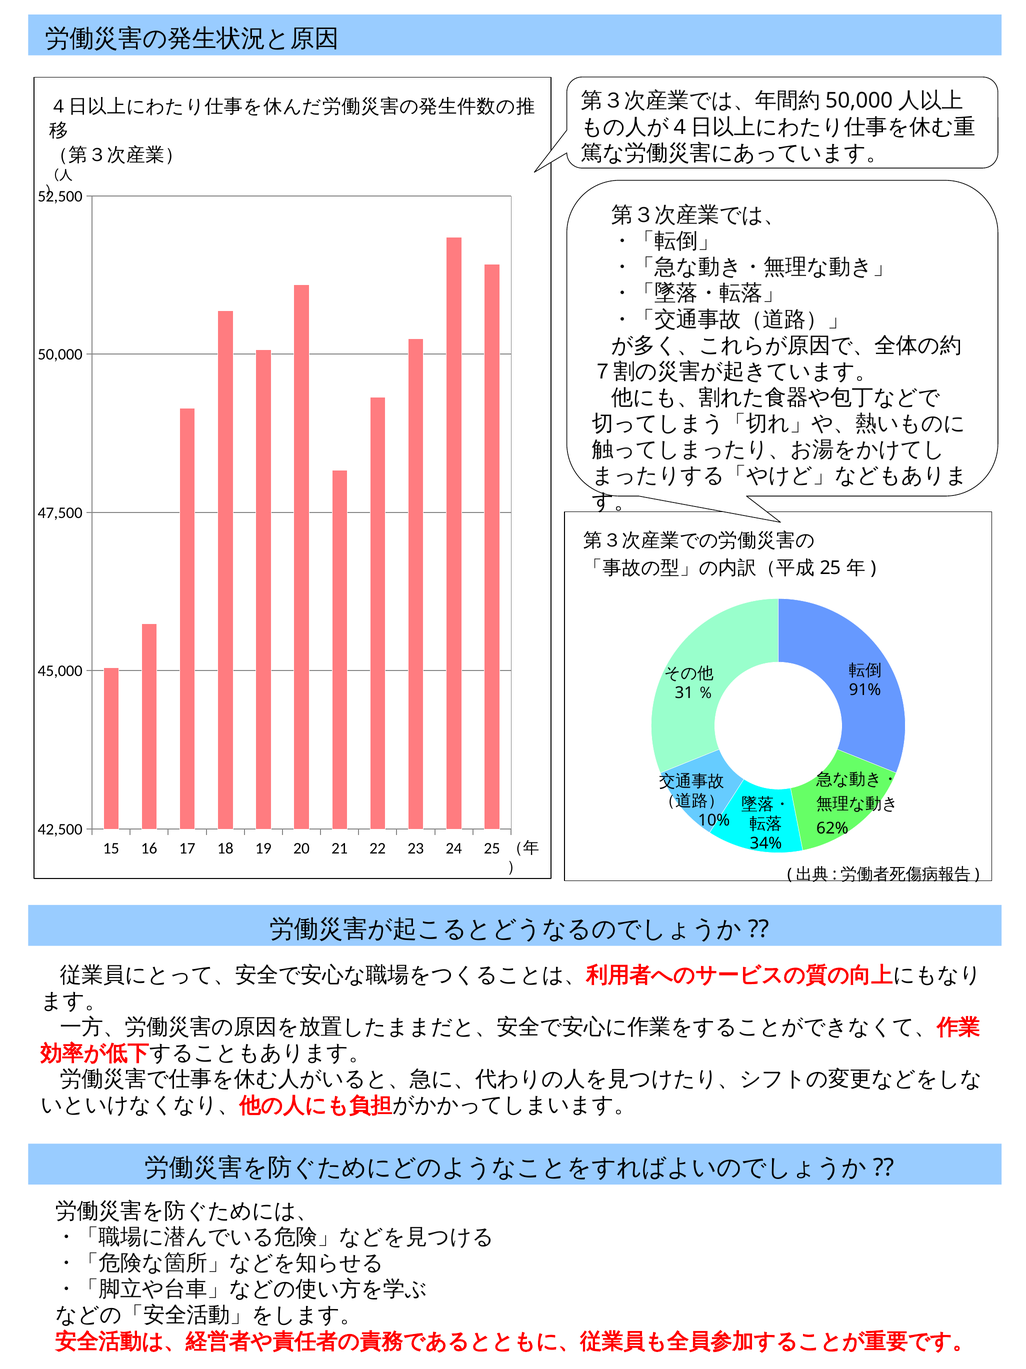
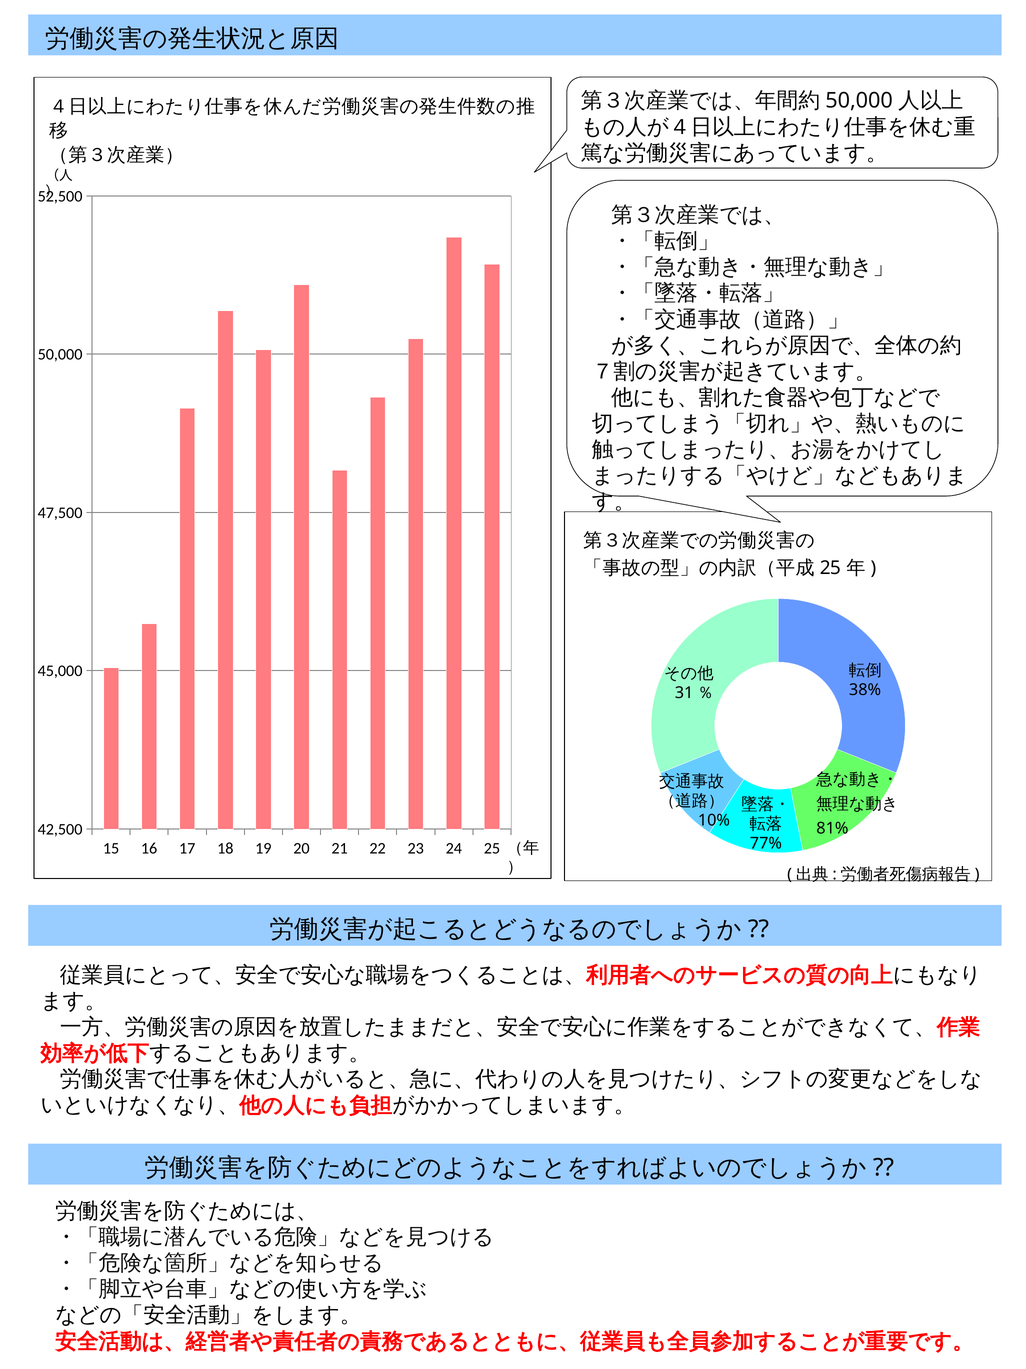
91%: 91% -> 38%
62%: 62% -> 81%
34%: 34% -> 77%
